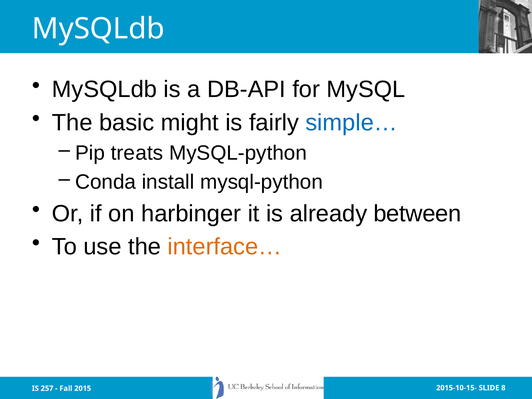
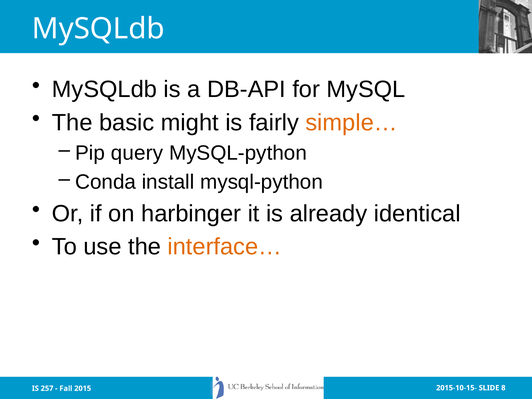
simple… colour: blue -> orange
treats: treats -> query
between: between -> identical
